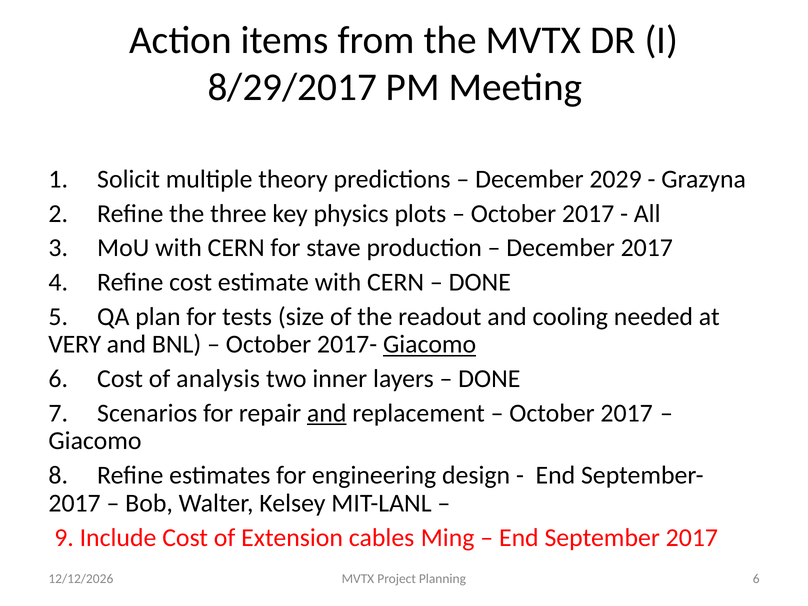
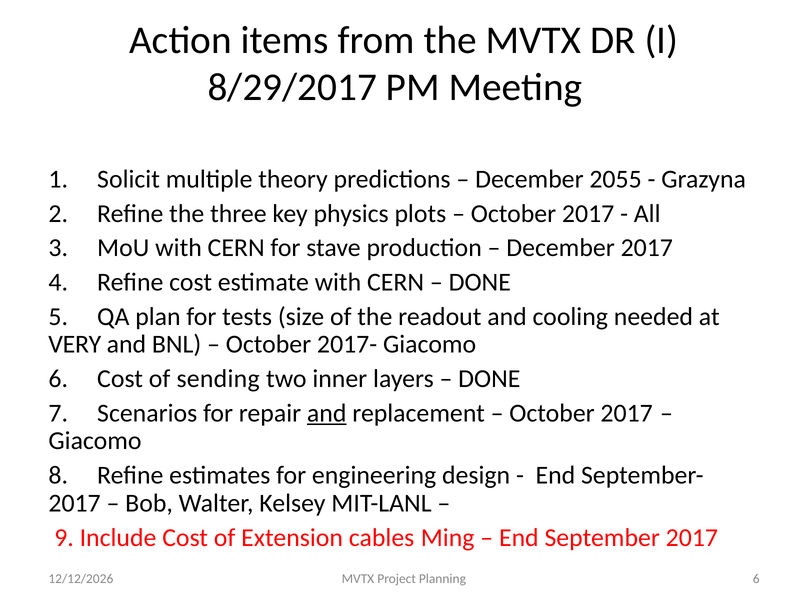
2029: 2029 -> 2055
Giacomo at (430, 344) underline: present -> none
analysis: analysis -> sending
